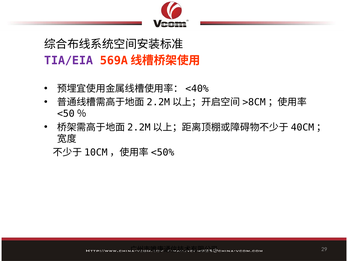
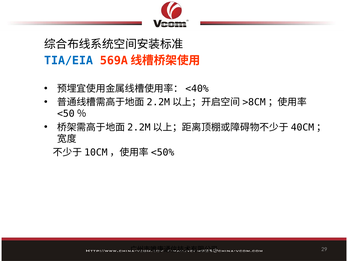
TIA/EIA colour: purple -> blue
